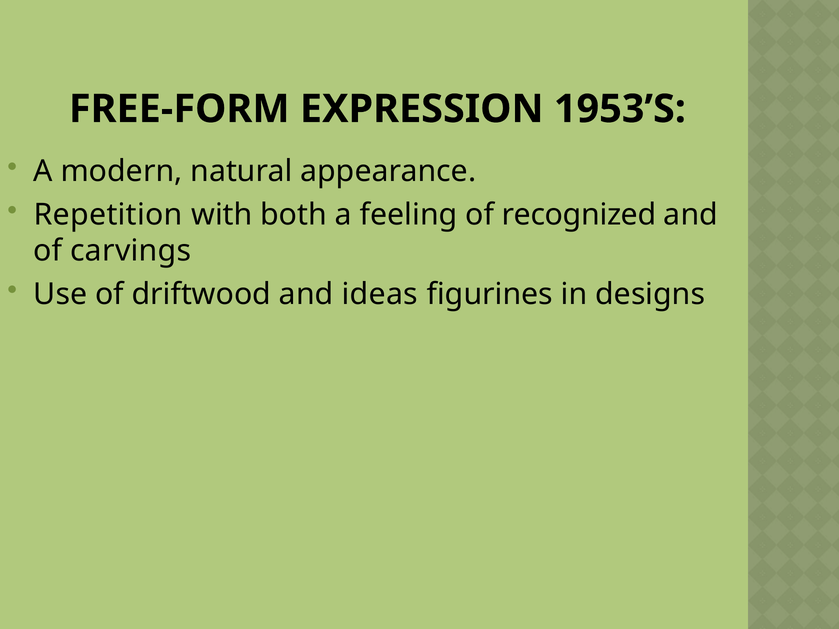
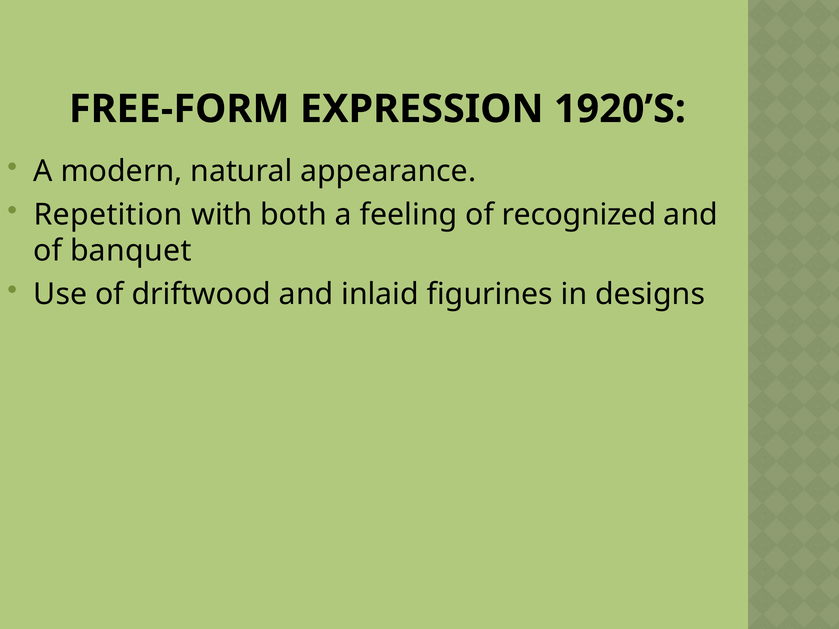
1953’S: 1953’S -> 1920’S
carvings: carvings -> banquet
ideas: ideas -> inlaid
